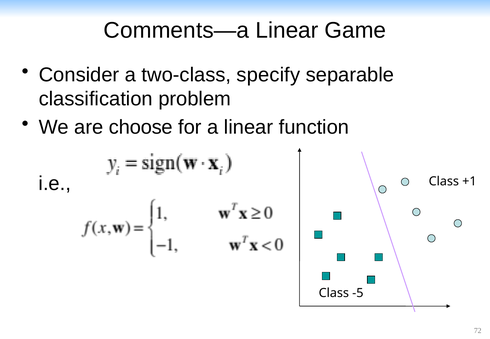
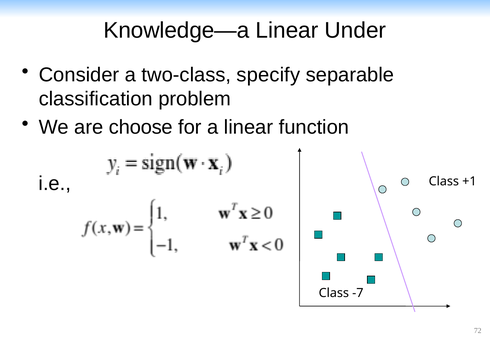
Comments—a: Comments—a -> Knowledge—a
Game: Game -> Under
-5: -5 -> -7
